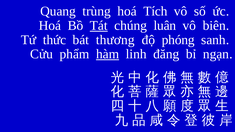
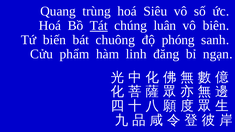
Tích: Tích -> Siêu
thức: thức -> biến
thương: thương -> chuông
hàm underline: present -> none
